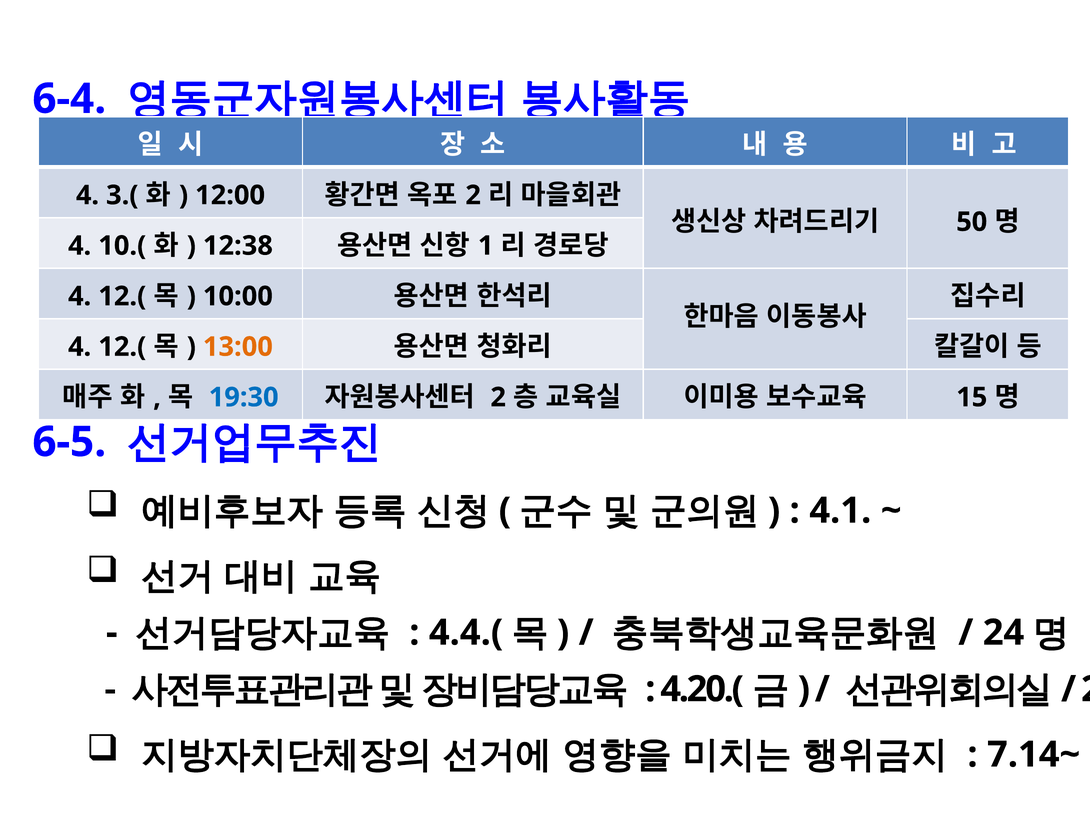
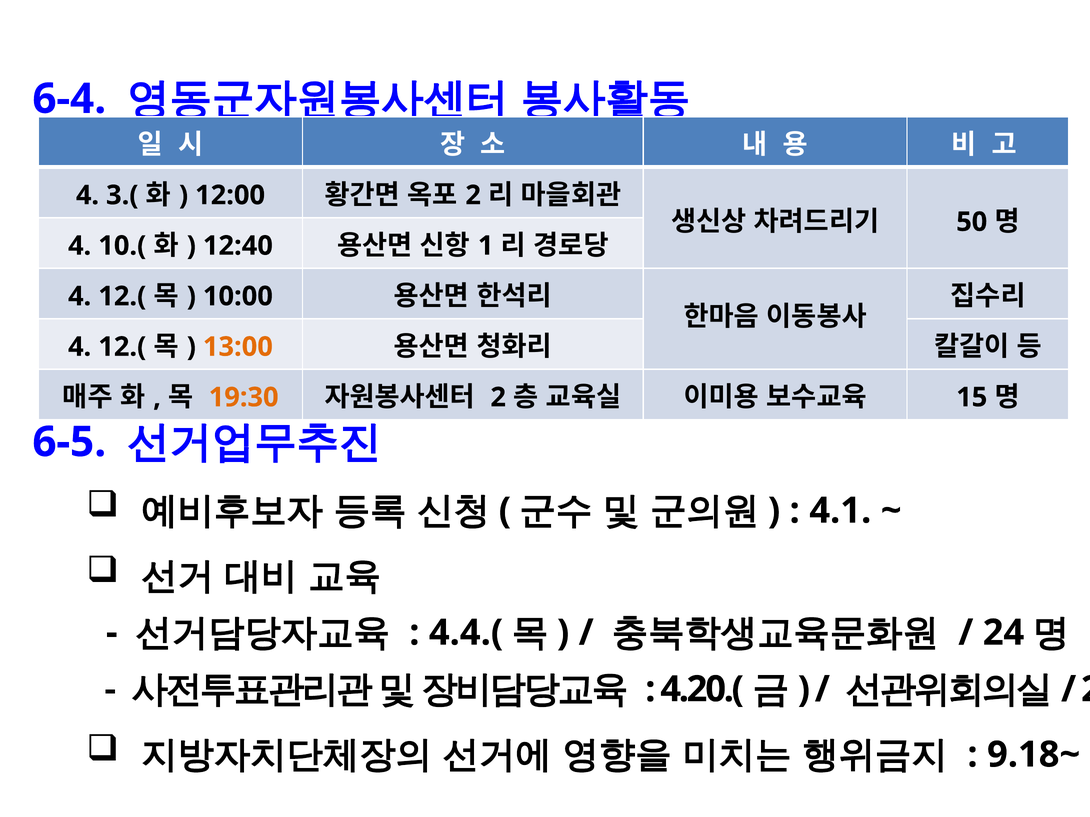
12:38: 12:38 -> 12:40
19:30 colour: blue -> orange
7.14~: 7.14~ -> 9.18~
